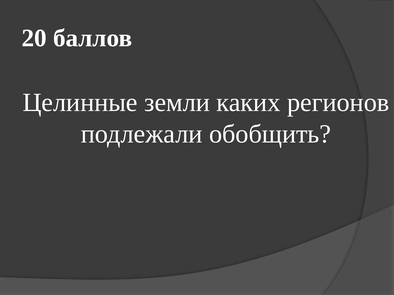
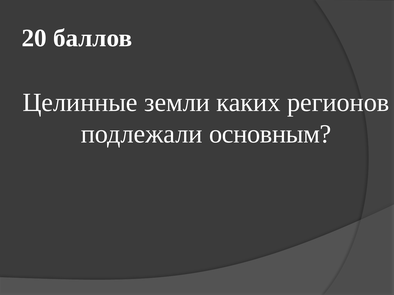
обобщить: обобщить -> основным
